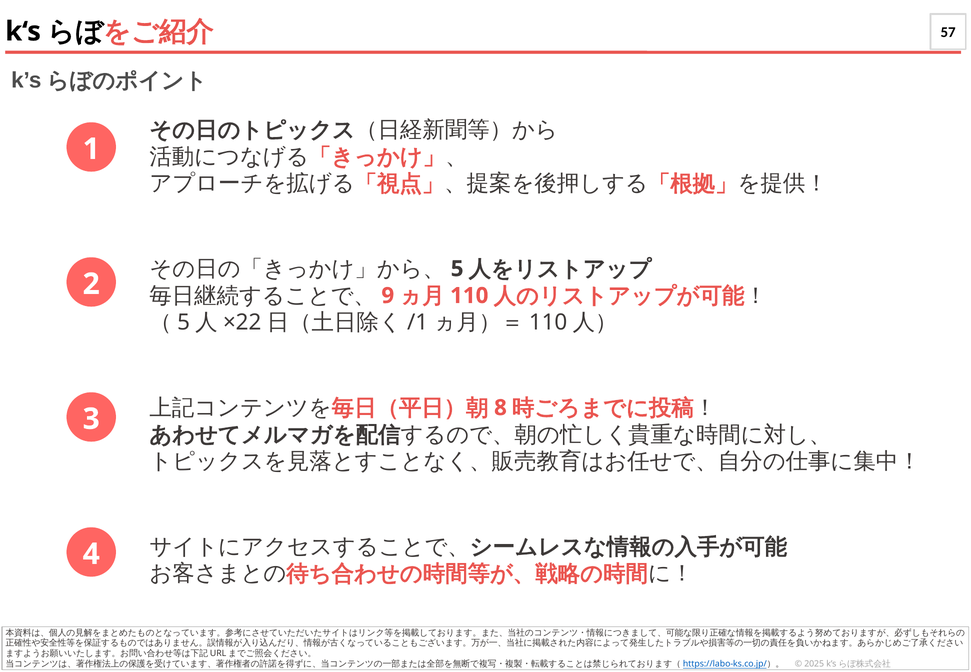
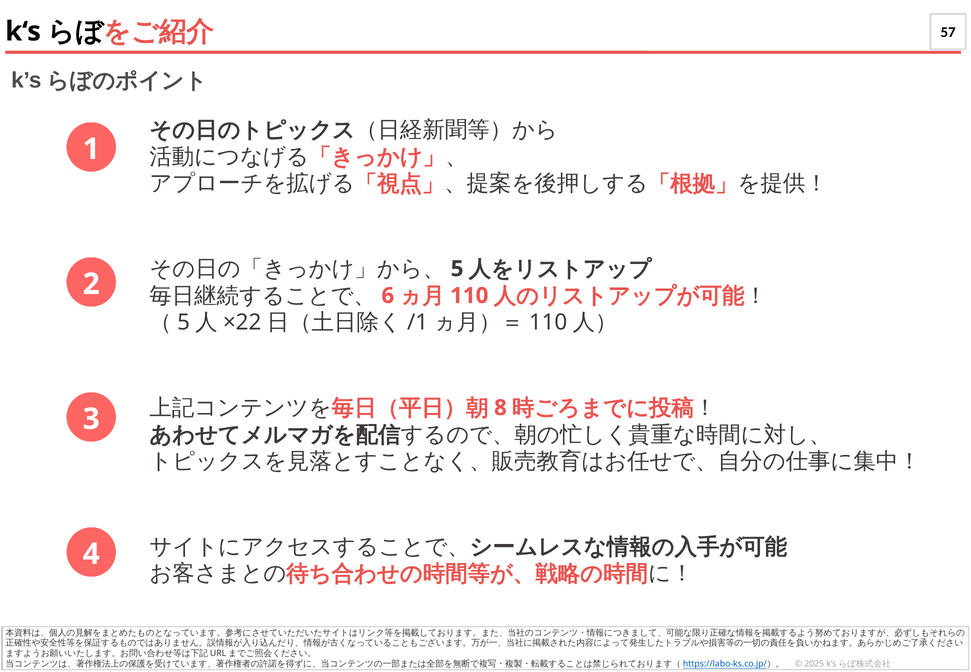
9: 9 -> 6
